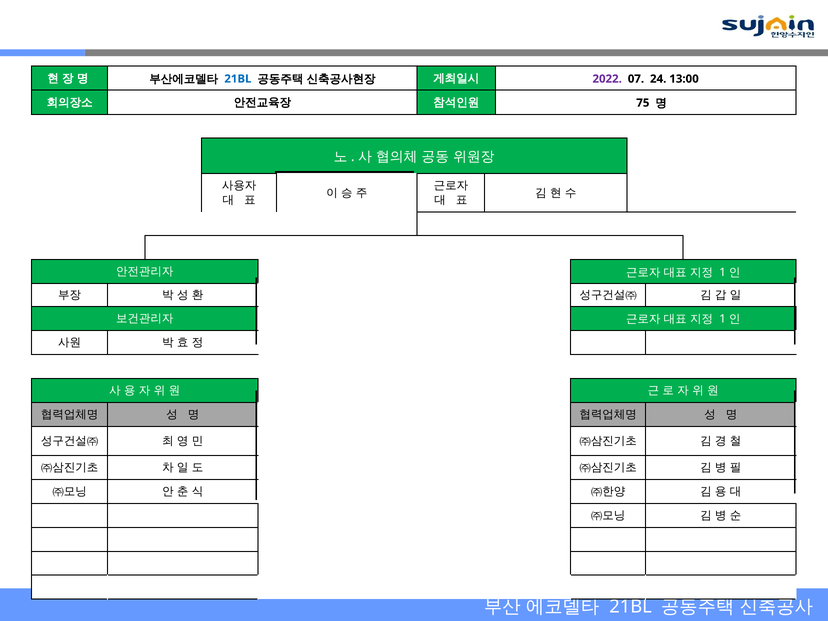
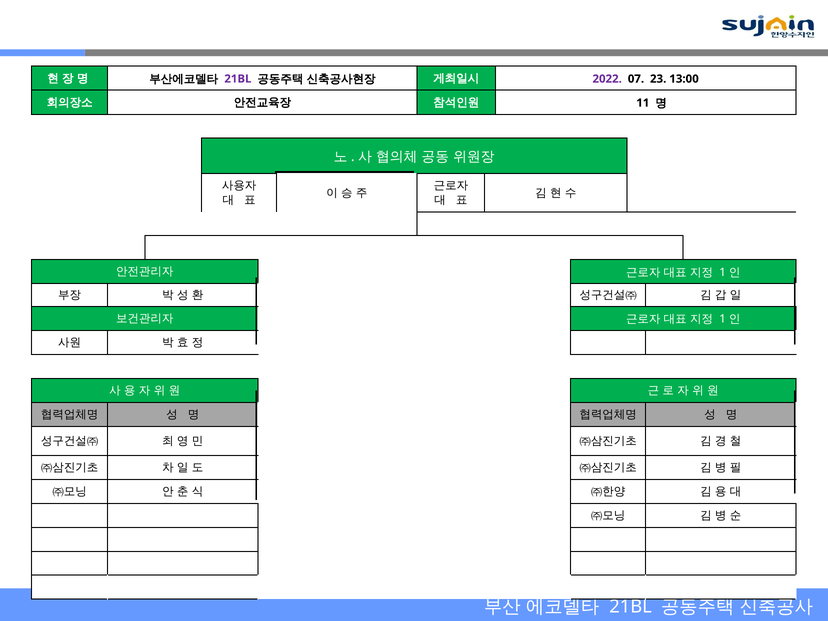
21BL at (238, 79) colour: blue -> purple
24: 24 -> 23
75: 75 -> 11
